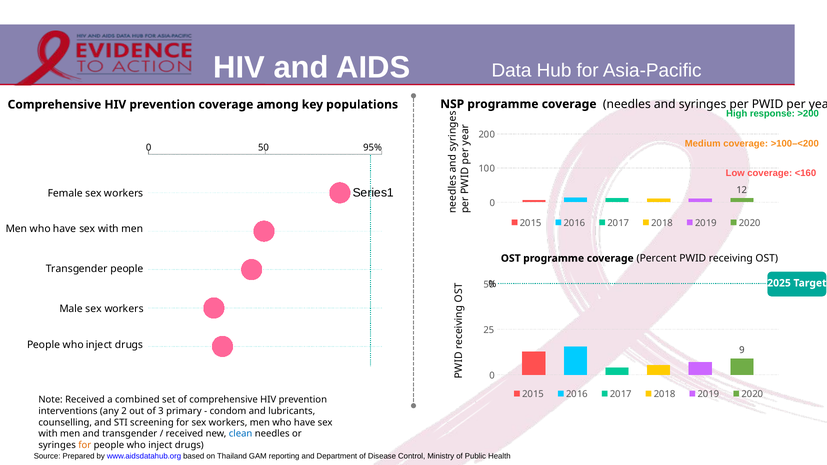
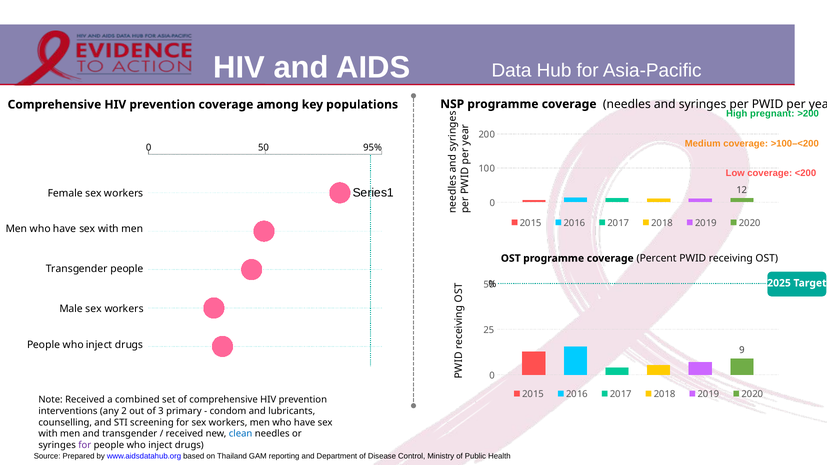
response: response -> pregnant
<160: <160 -> <200
for at (85, 445) colour: orange -> purple
